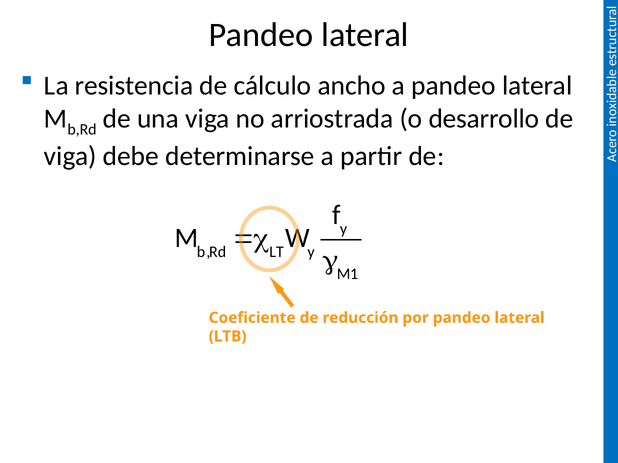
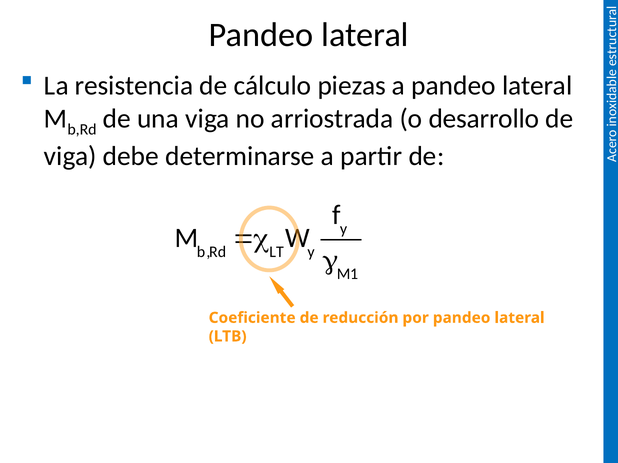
ancho: ancho -> piezas
